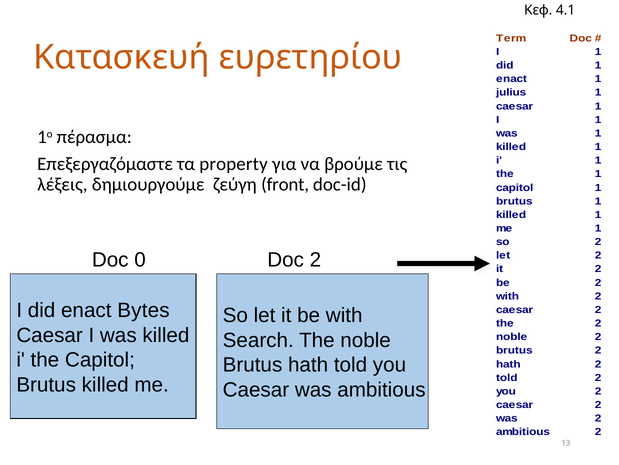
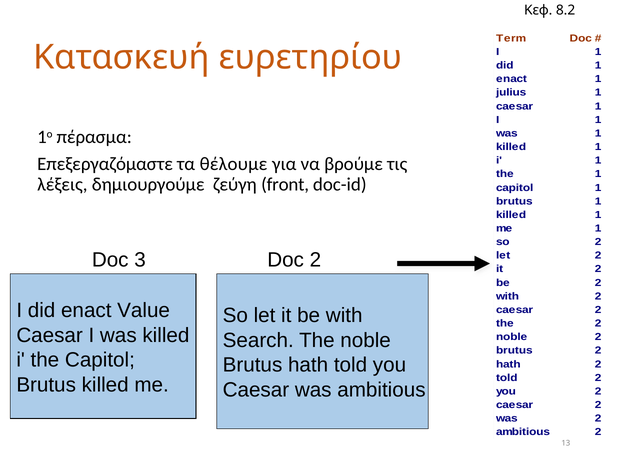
4.1: 4.1 -> 8.2
property: property -> θέλουμε
0: 0 -> 3
Bytes: Bytes -> Value
